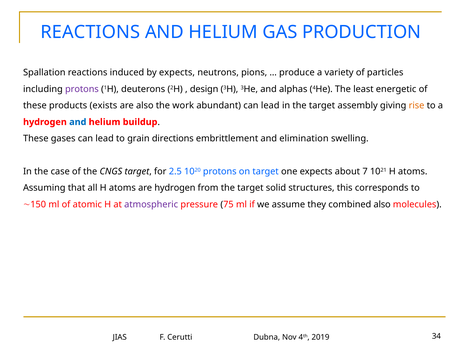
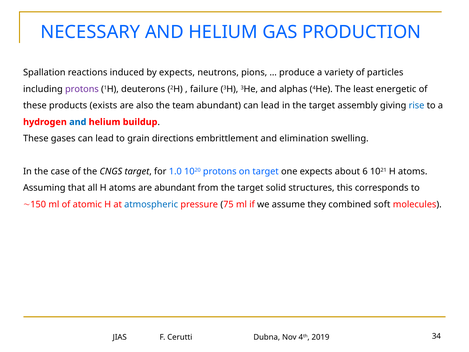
REACTIONS at (90, 32): REACTIONS -> NECESSARY
design: design -> failure
work: work -> team
rise colour: orange -> blue
2.5: 2.5 -> 1.0
7: 7 -> 6
are hydrogen: hydrogen -> abundant
atmospheric colour: purple -> blue
combined also: also -> soft
